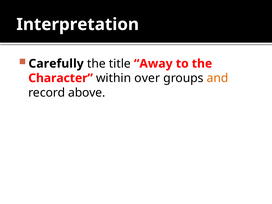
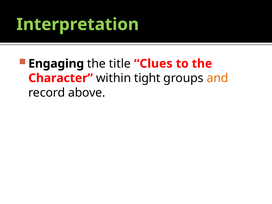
Interpretation colour: white -> light green
Carefully: Carefully -> Engaging
Away: Away -> Clues
over: over -> tight
